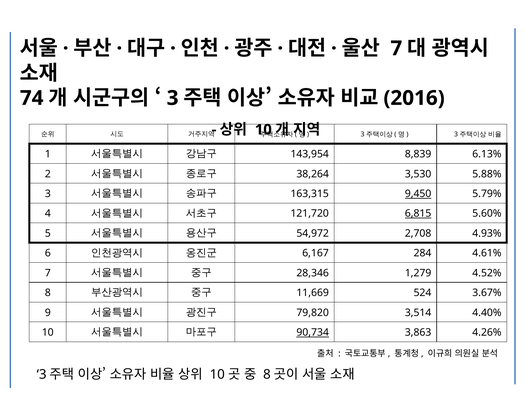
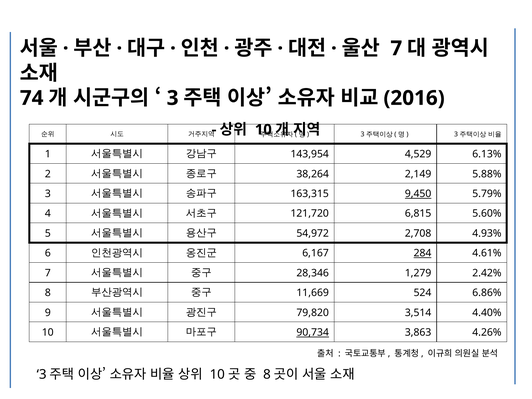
8,839: 8,839 -> 4,529
3,530: 3,530 -> 2,149
6,815 underline: present -> none
284 underline: none -> present
4.52%: 4.52% -> 2.42%
3.67%: 3.67% -> 6.86%
